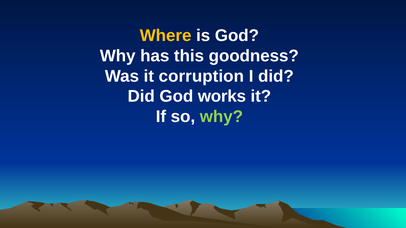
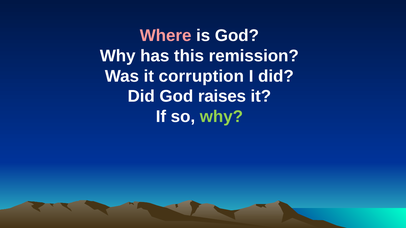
Where colour: yellow -> pink
goodness: goodness -> remission
works: works -> raises
